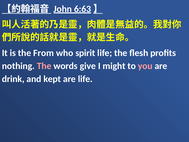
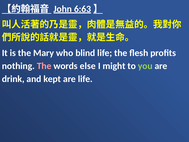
From: From -> Mary
spirit: spirit -> blind
give: give -> else
you colour: pink -> light green
